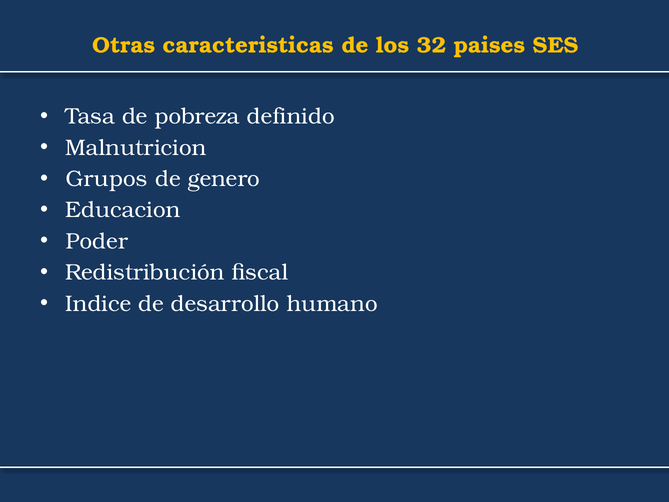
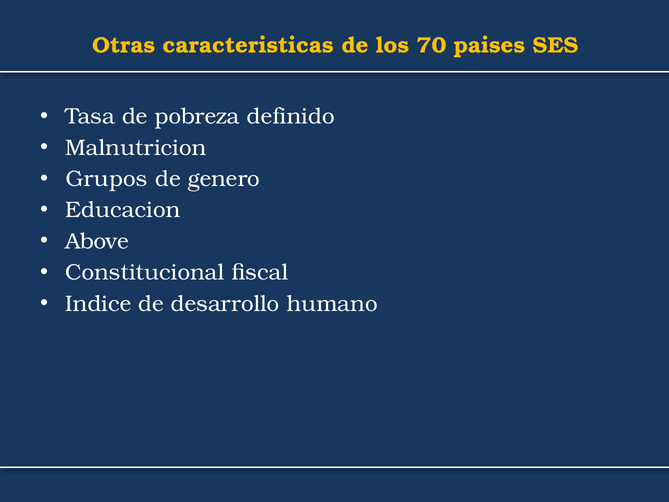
32: 32 -> 70
Poder: Poder -> Above
Redistribución: Redistribución -> Constitucional
